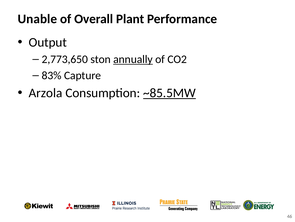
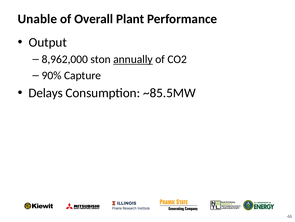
2,773,650: 2,773,650 -> 8,962,000
83%: 83% -> 90%
Arzola: Arzola -> Delays
~85.5MW underline: present -> none
